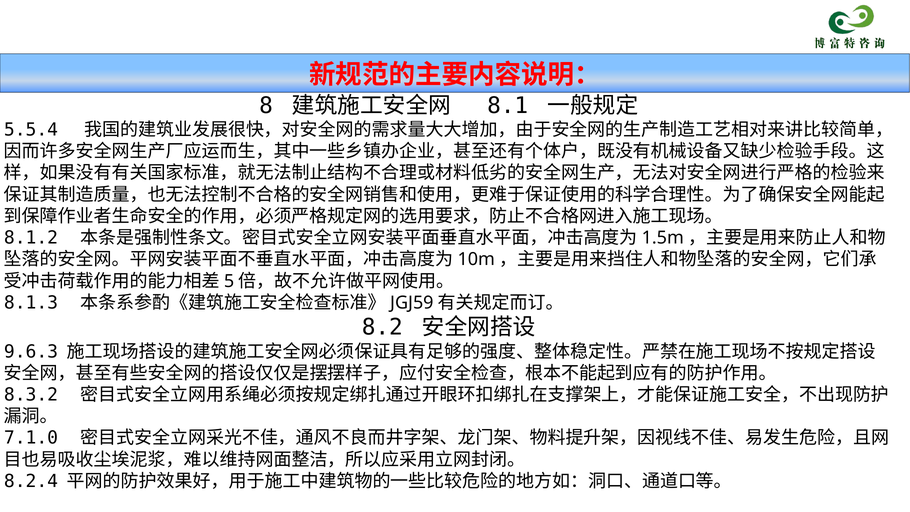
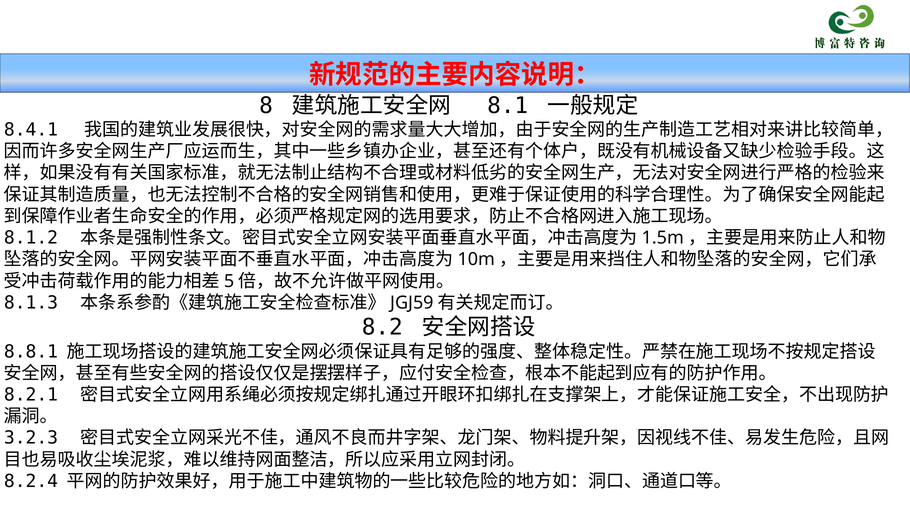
5.5.4: 5.5.4 -> 8.4.1
9.6.3: 9.6.3 -> 8.8.1
8.3.2: 8.3.2 -> 8.2.1
7.1.0: 7.1.0 -> 3.2.3
